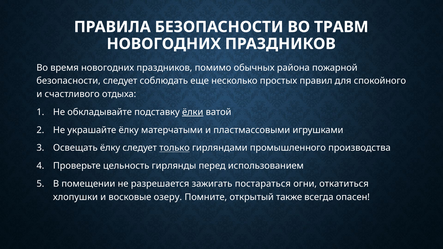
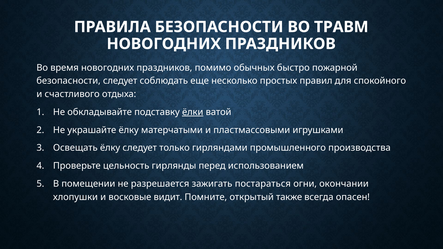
района: района -> быстро
только underline: present -> none
откатиться: откатиться -> окончании
озеру: озеру -> видит
